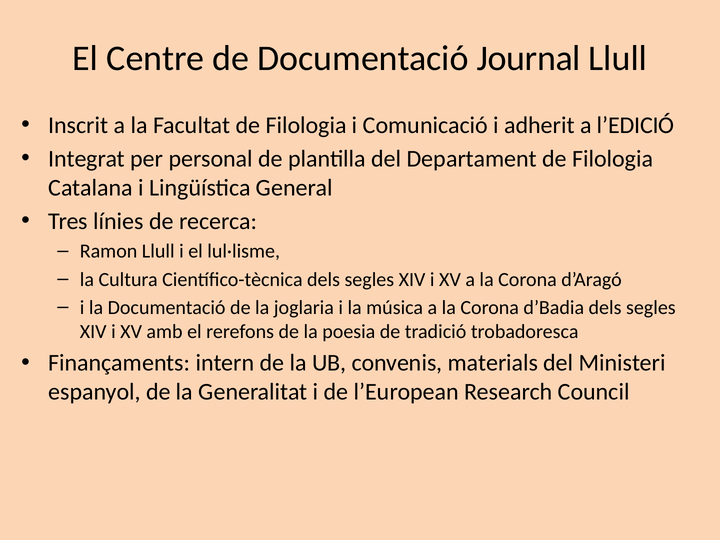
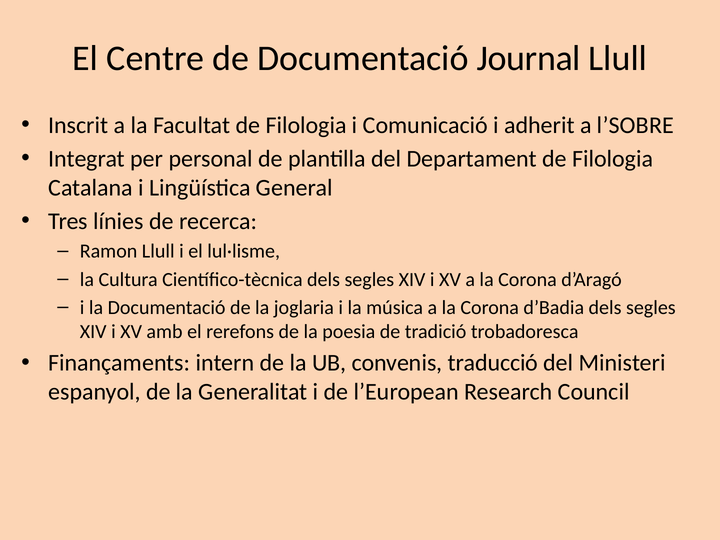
l’EDICIÓ: l’EDICIÓ -> l’SOBRE
materials: materials -> traducció
